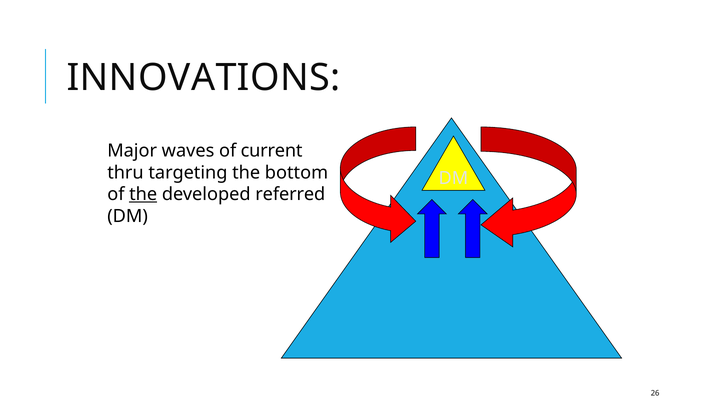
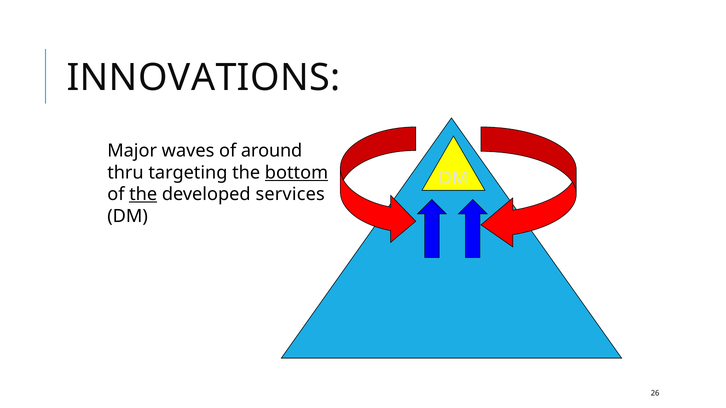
current: current -> around
bottom underline: none -> present
referred: referred -> services
